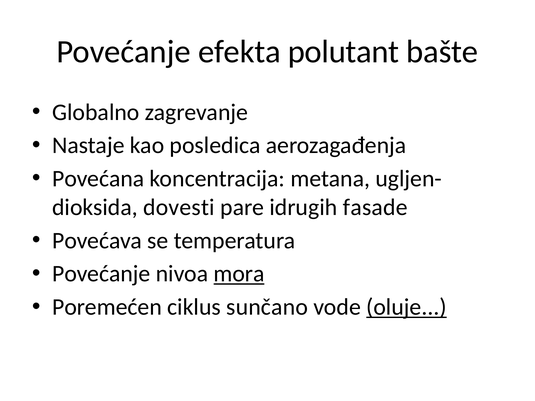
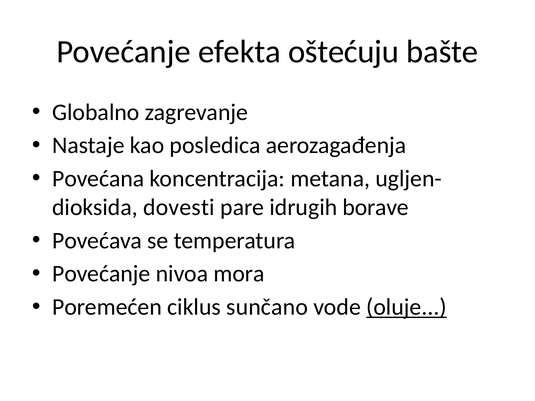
polutant: polutant -> oštećuju
fasade: fasade -> borave
mora underline: present -> none
